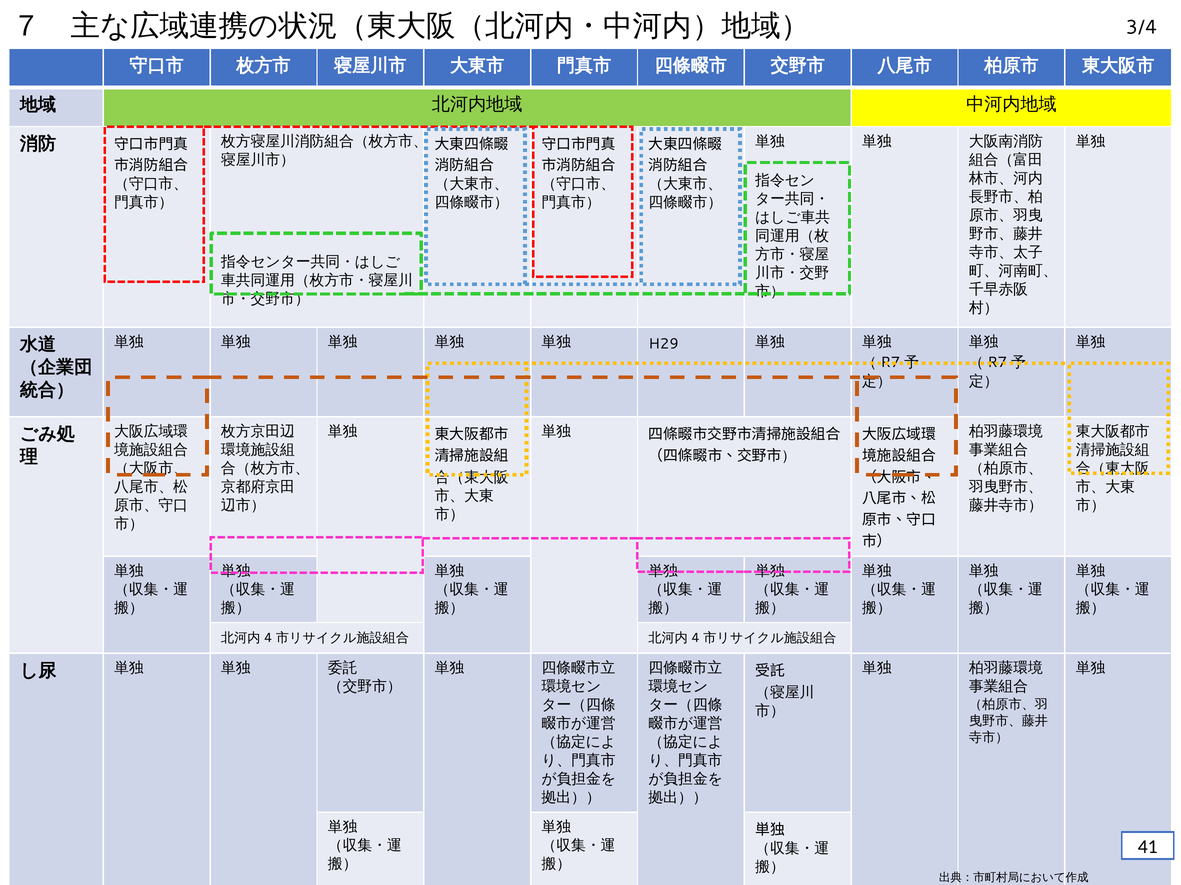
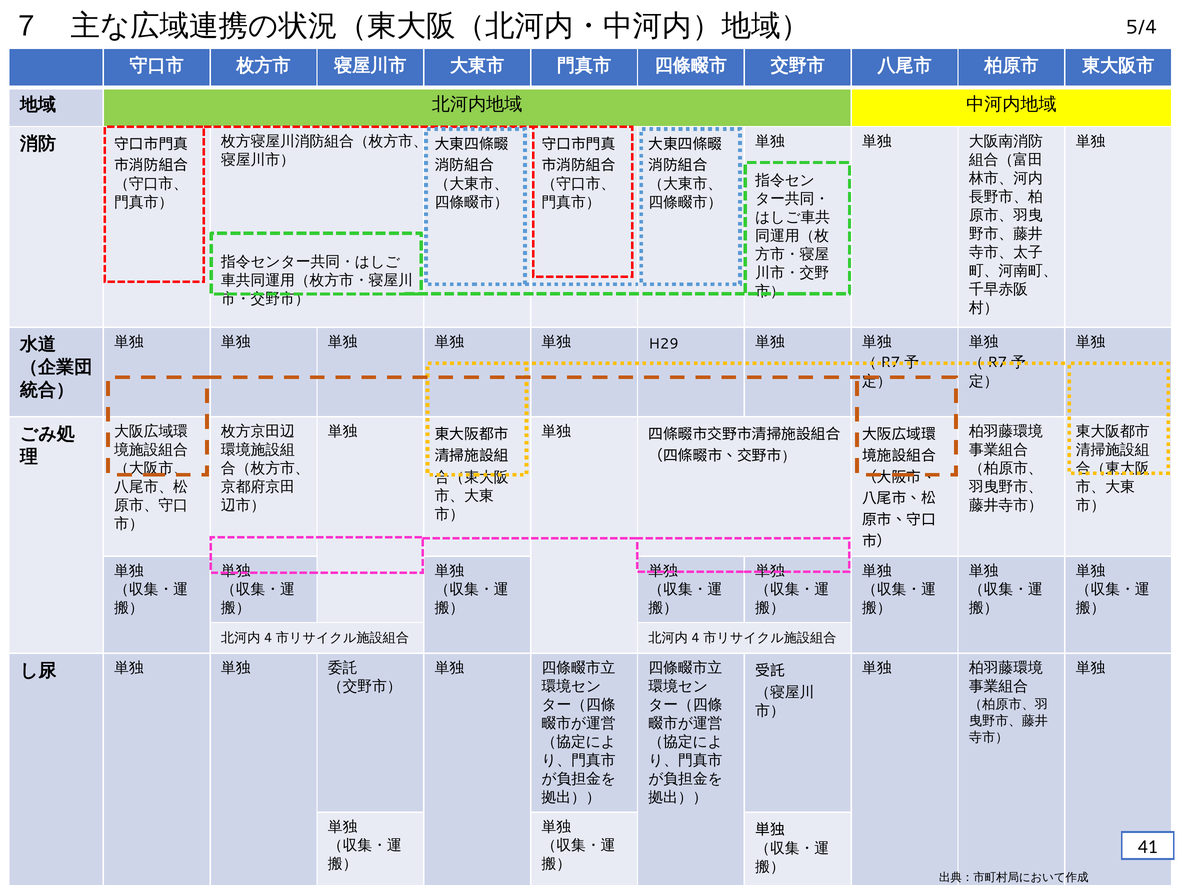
3/4: 3/4 -> 5/4
